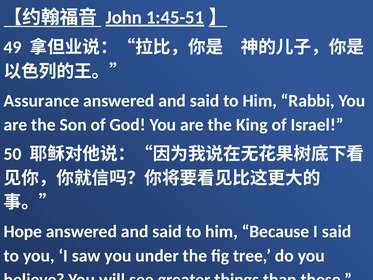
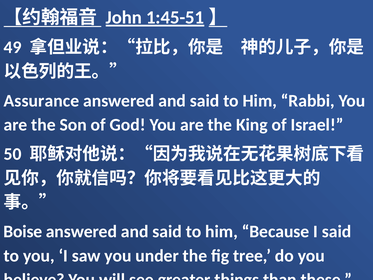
Hope: Hope -> Boise
